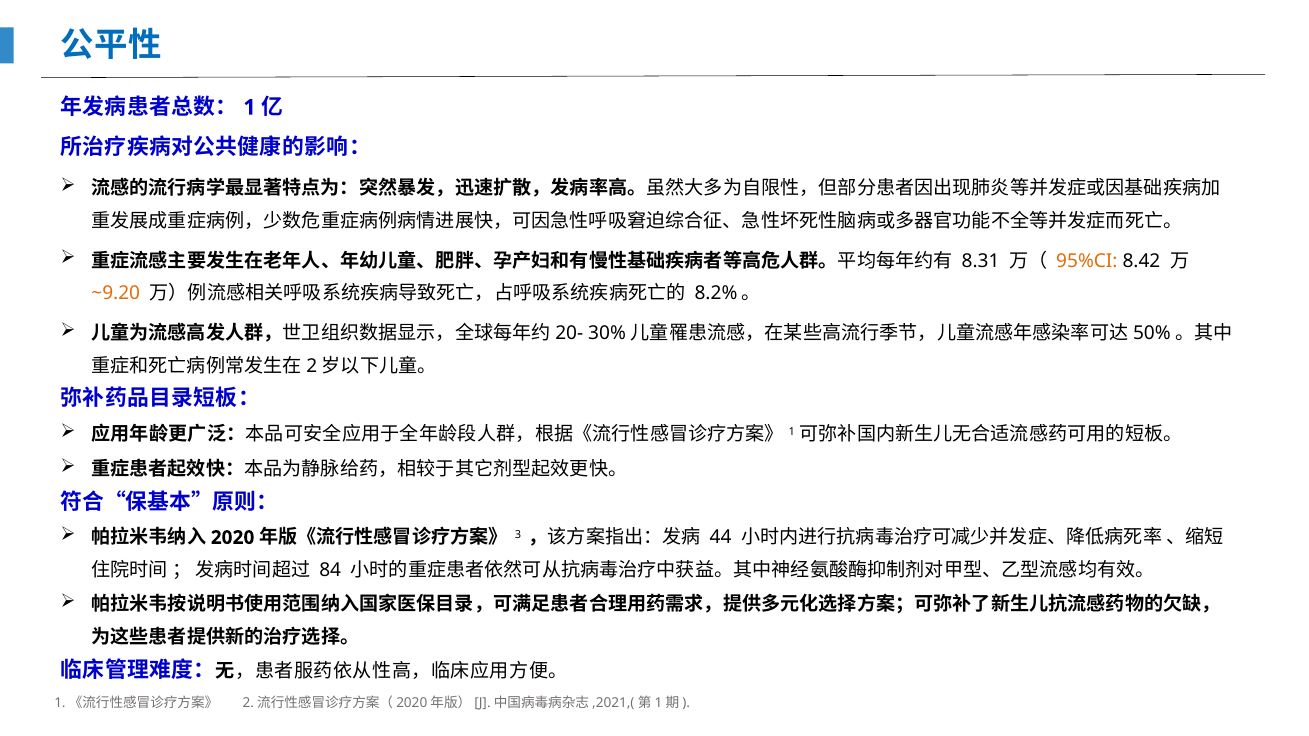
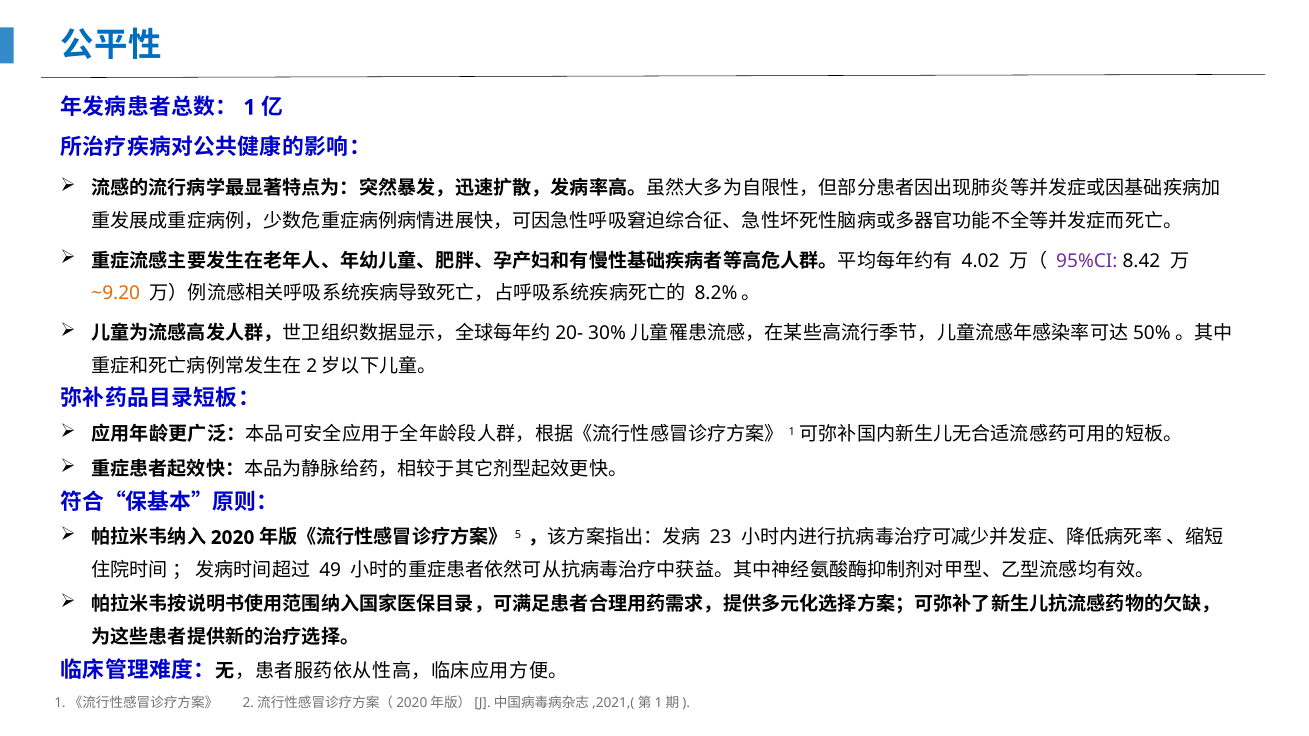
8.31: 8.31 -> 4.02
95%CI colour: orange -> purple
3: 3 -> 5
44: 44 -> 23
84: 84 -> 49
